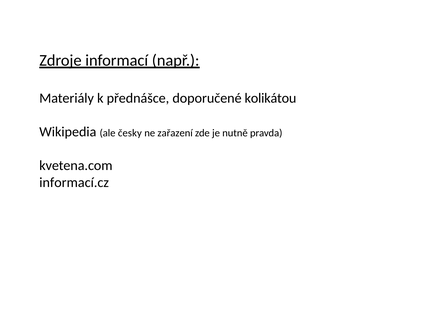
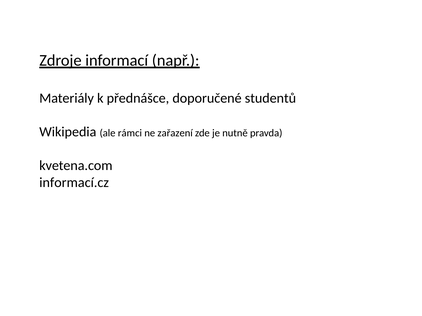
kolikátou: kolikátou -> studentů
česky: česky -> rámci
